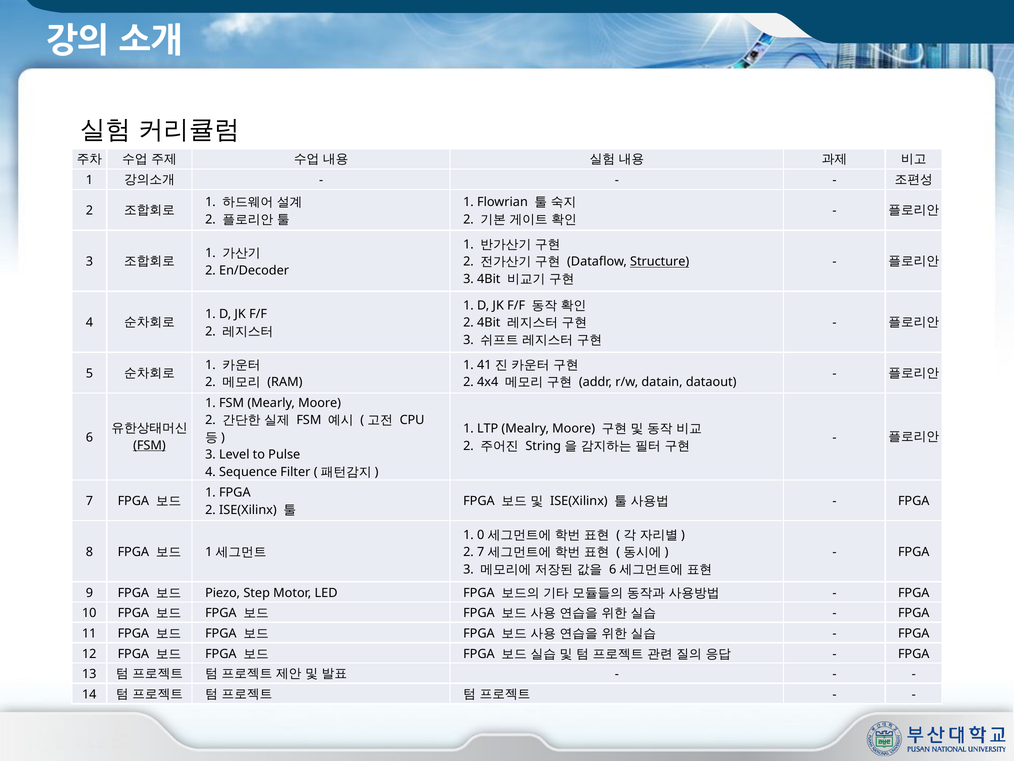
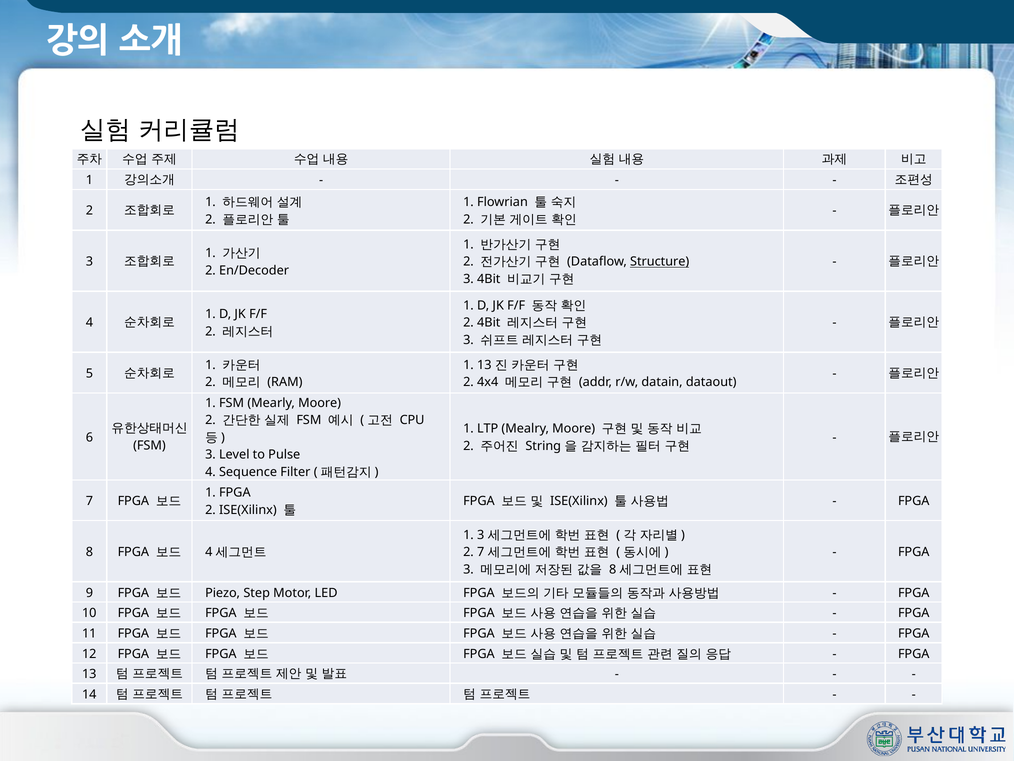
1 41: 41 -> 13
FSM at (149, 445) underline: present -> none
1 0: 0 -> 3
1 at (209, 552): 1 -> 4
6 at (613, 569): 6 -> 8
